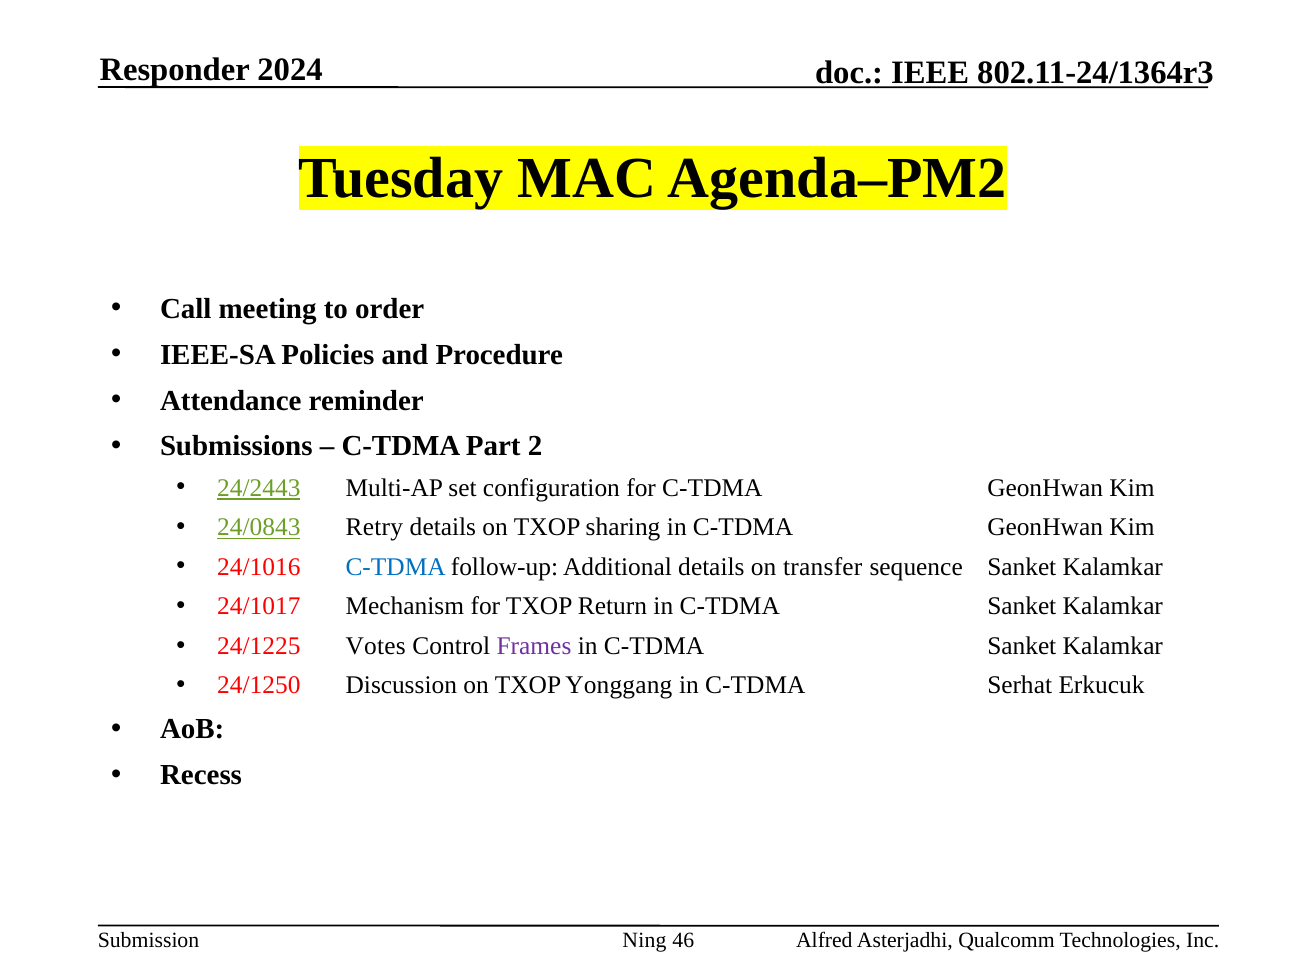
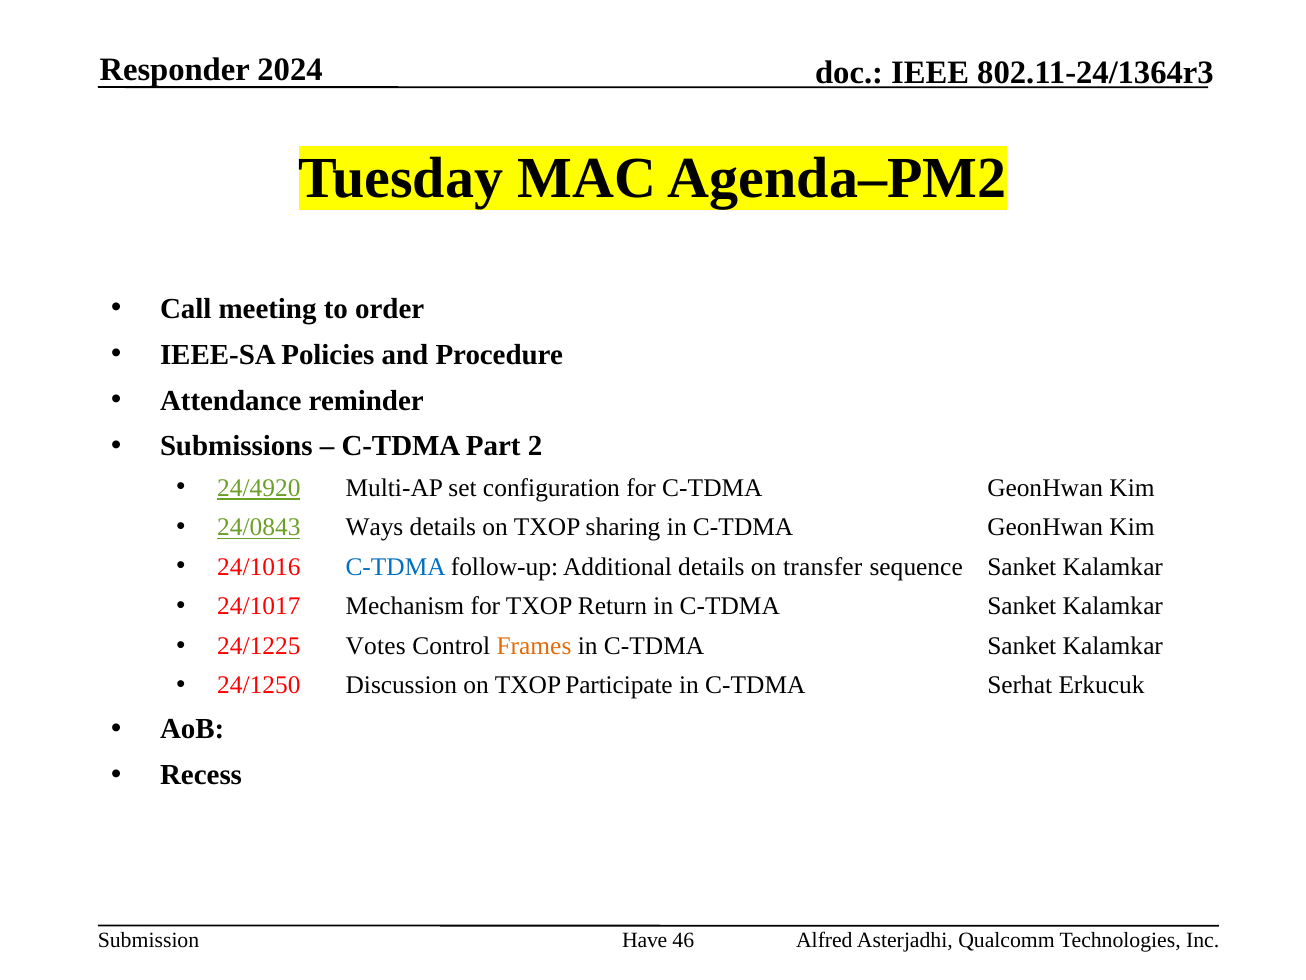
24/2443: 24/2443 -> 24/4920
Retry: Retry -> Ways
Frames colour: purple -> orange
Yonggang: Yonggang -> Participate
Ning: Ning -> Have
